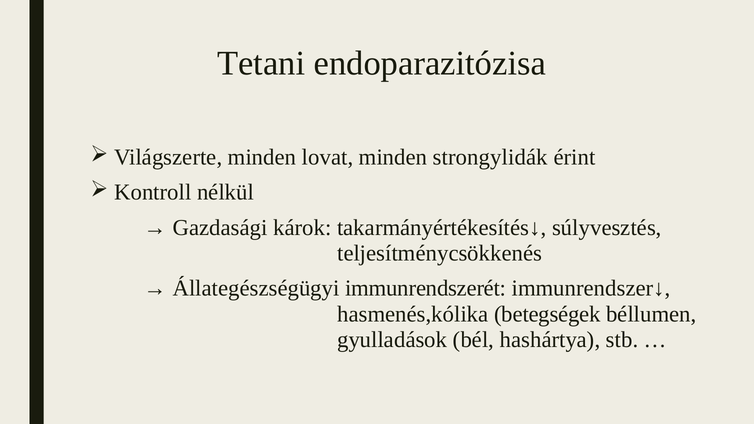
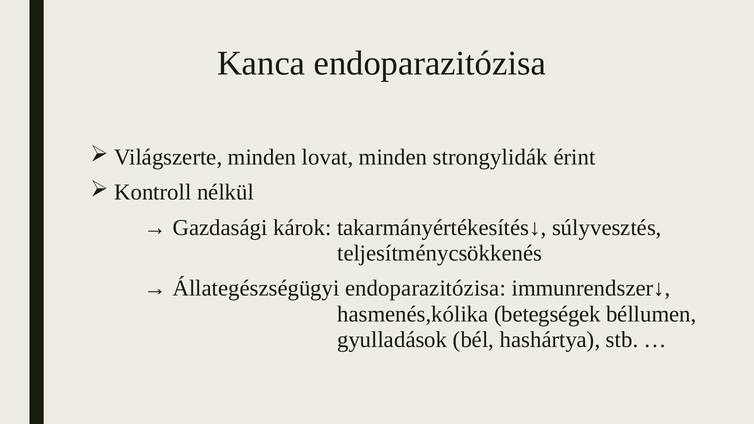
Tetani: Tetani -> Kanca
Állategészségügyi immunrendszerét: immunrendszerét -> endoparazitózisa
